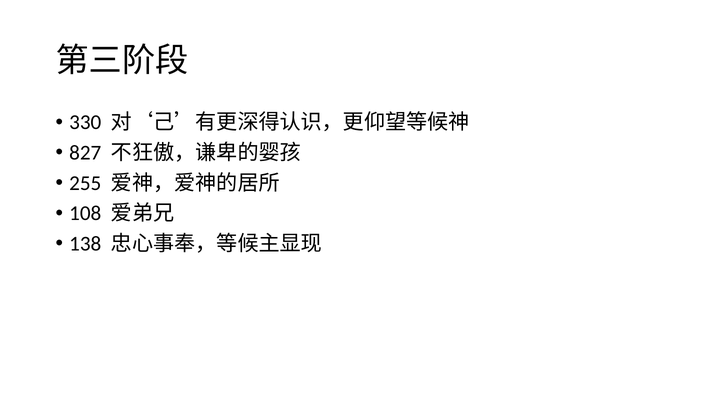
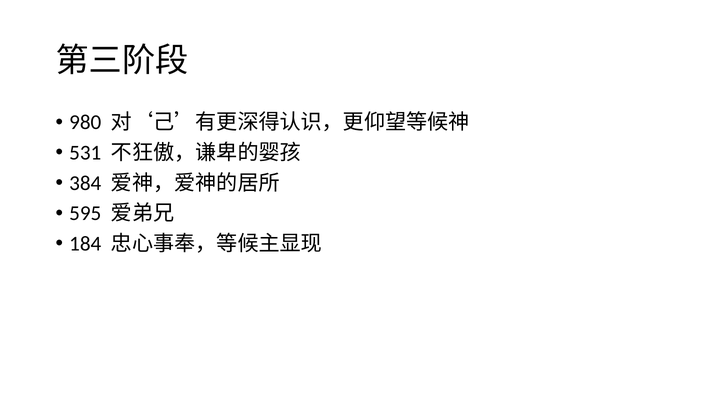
330: 330 -> 980
827: 827 -> 531
255: 255 -> 384
108: 108 -> 595
138: 138 -> 184
